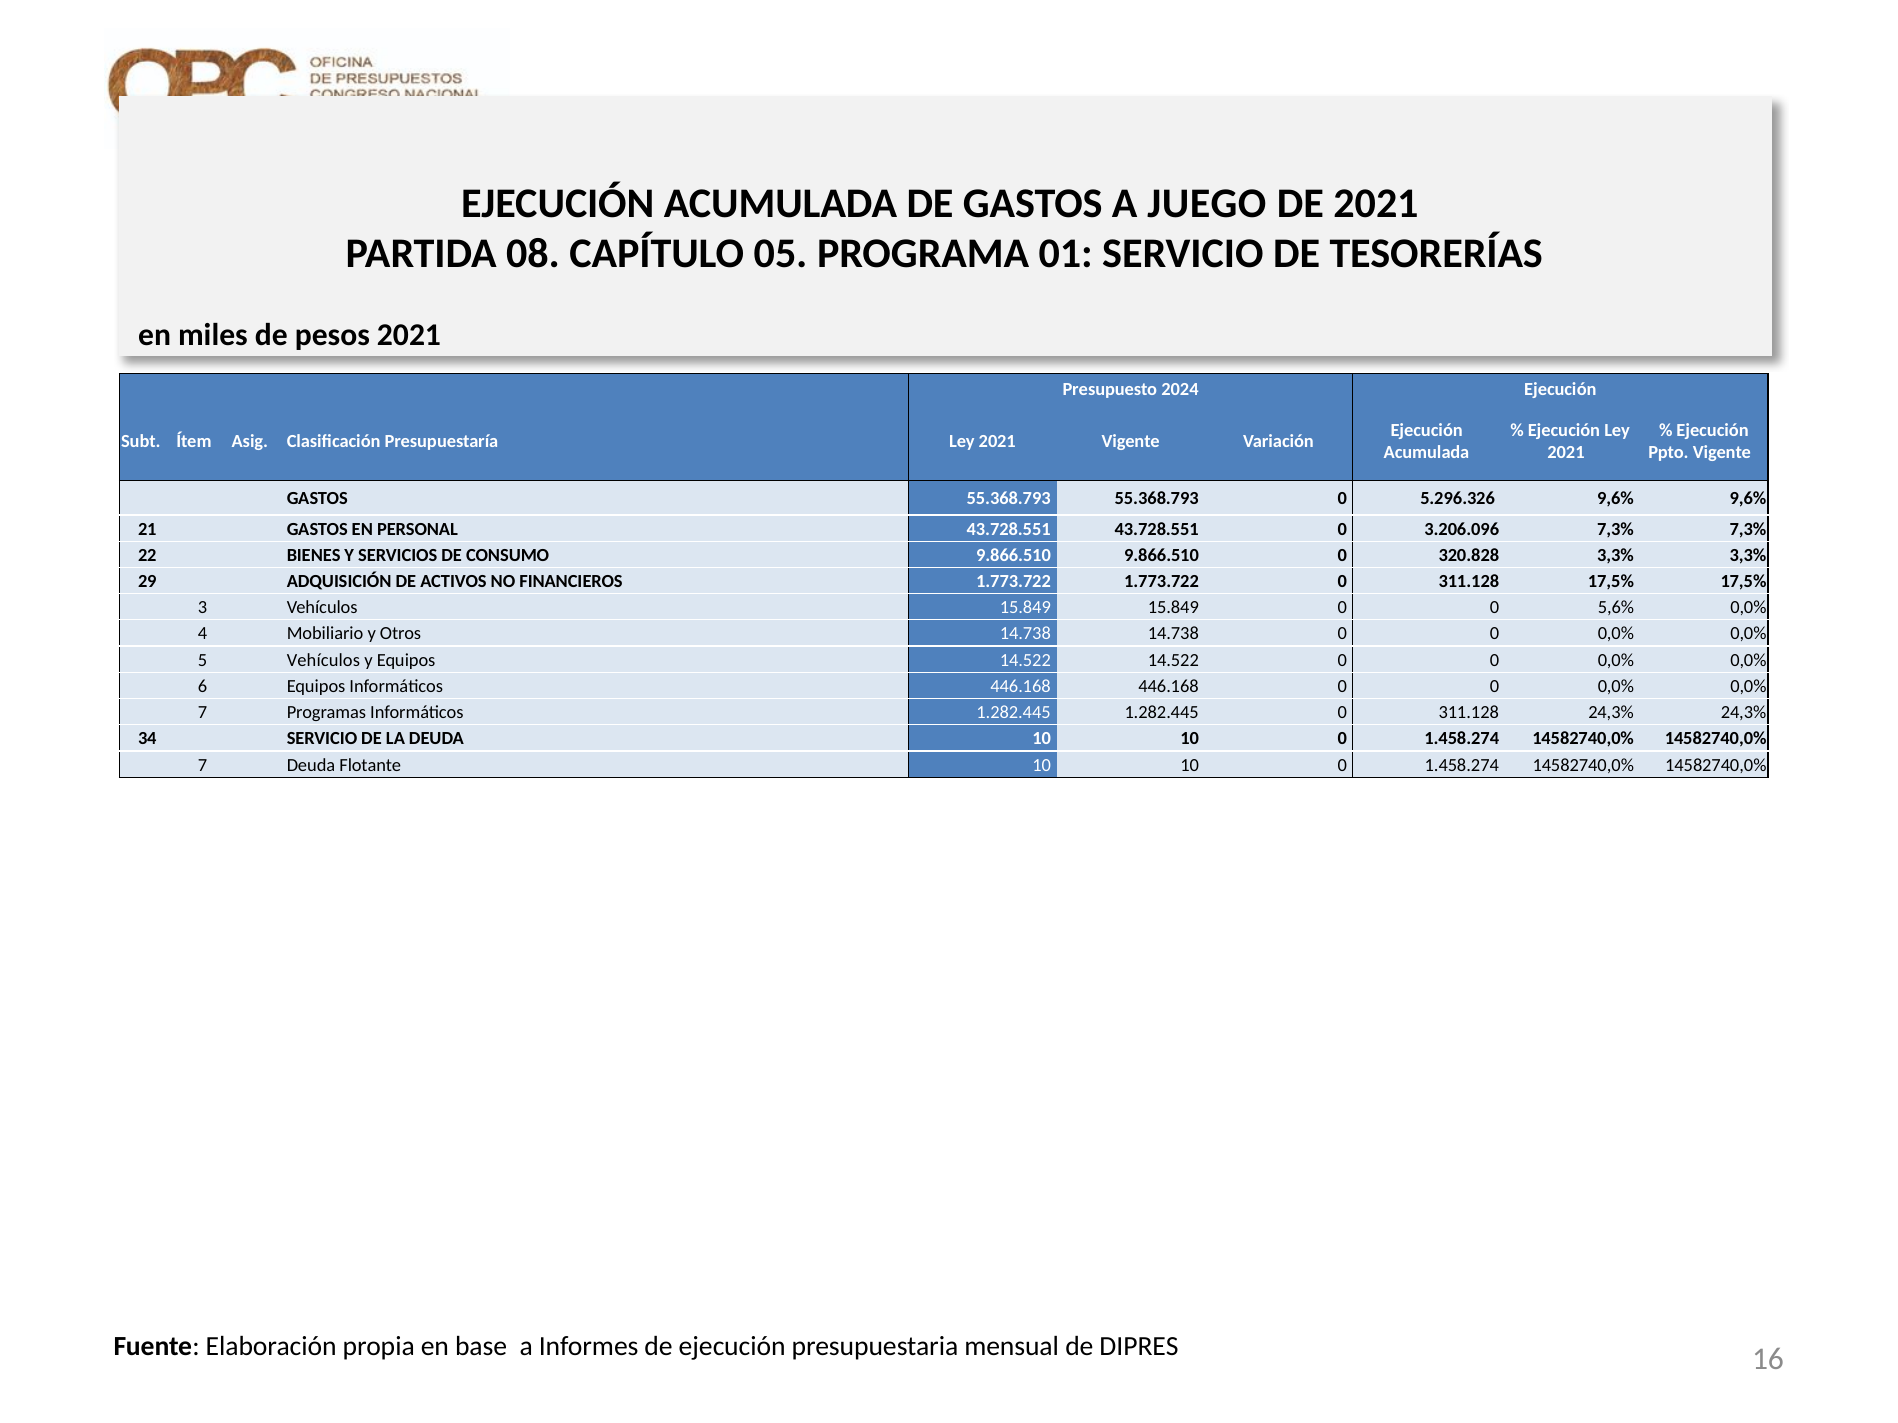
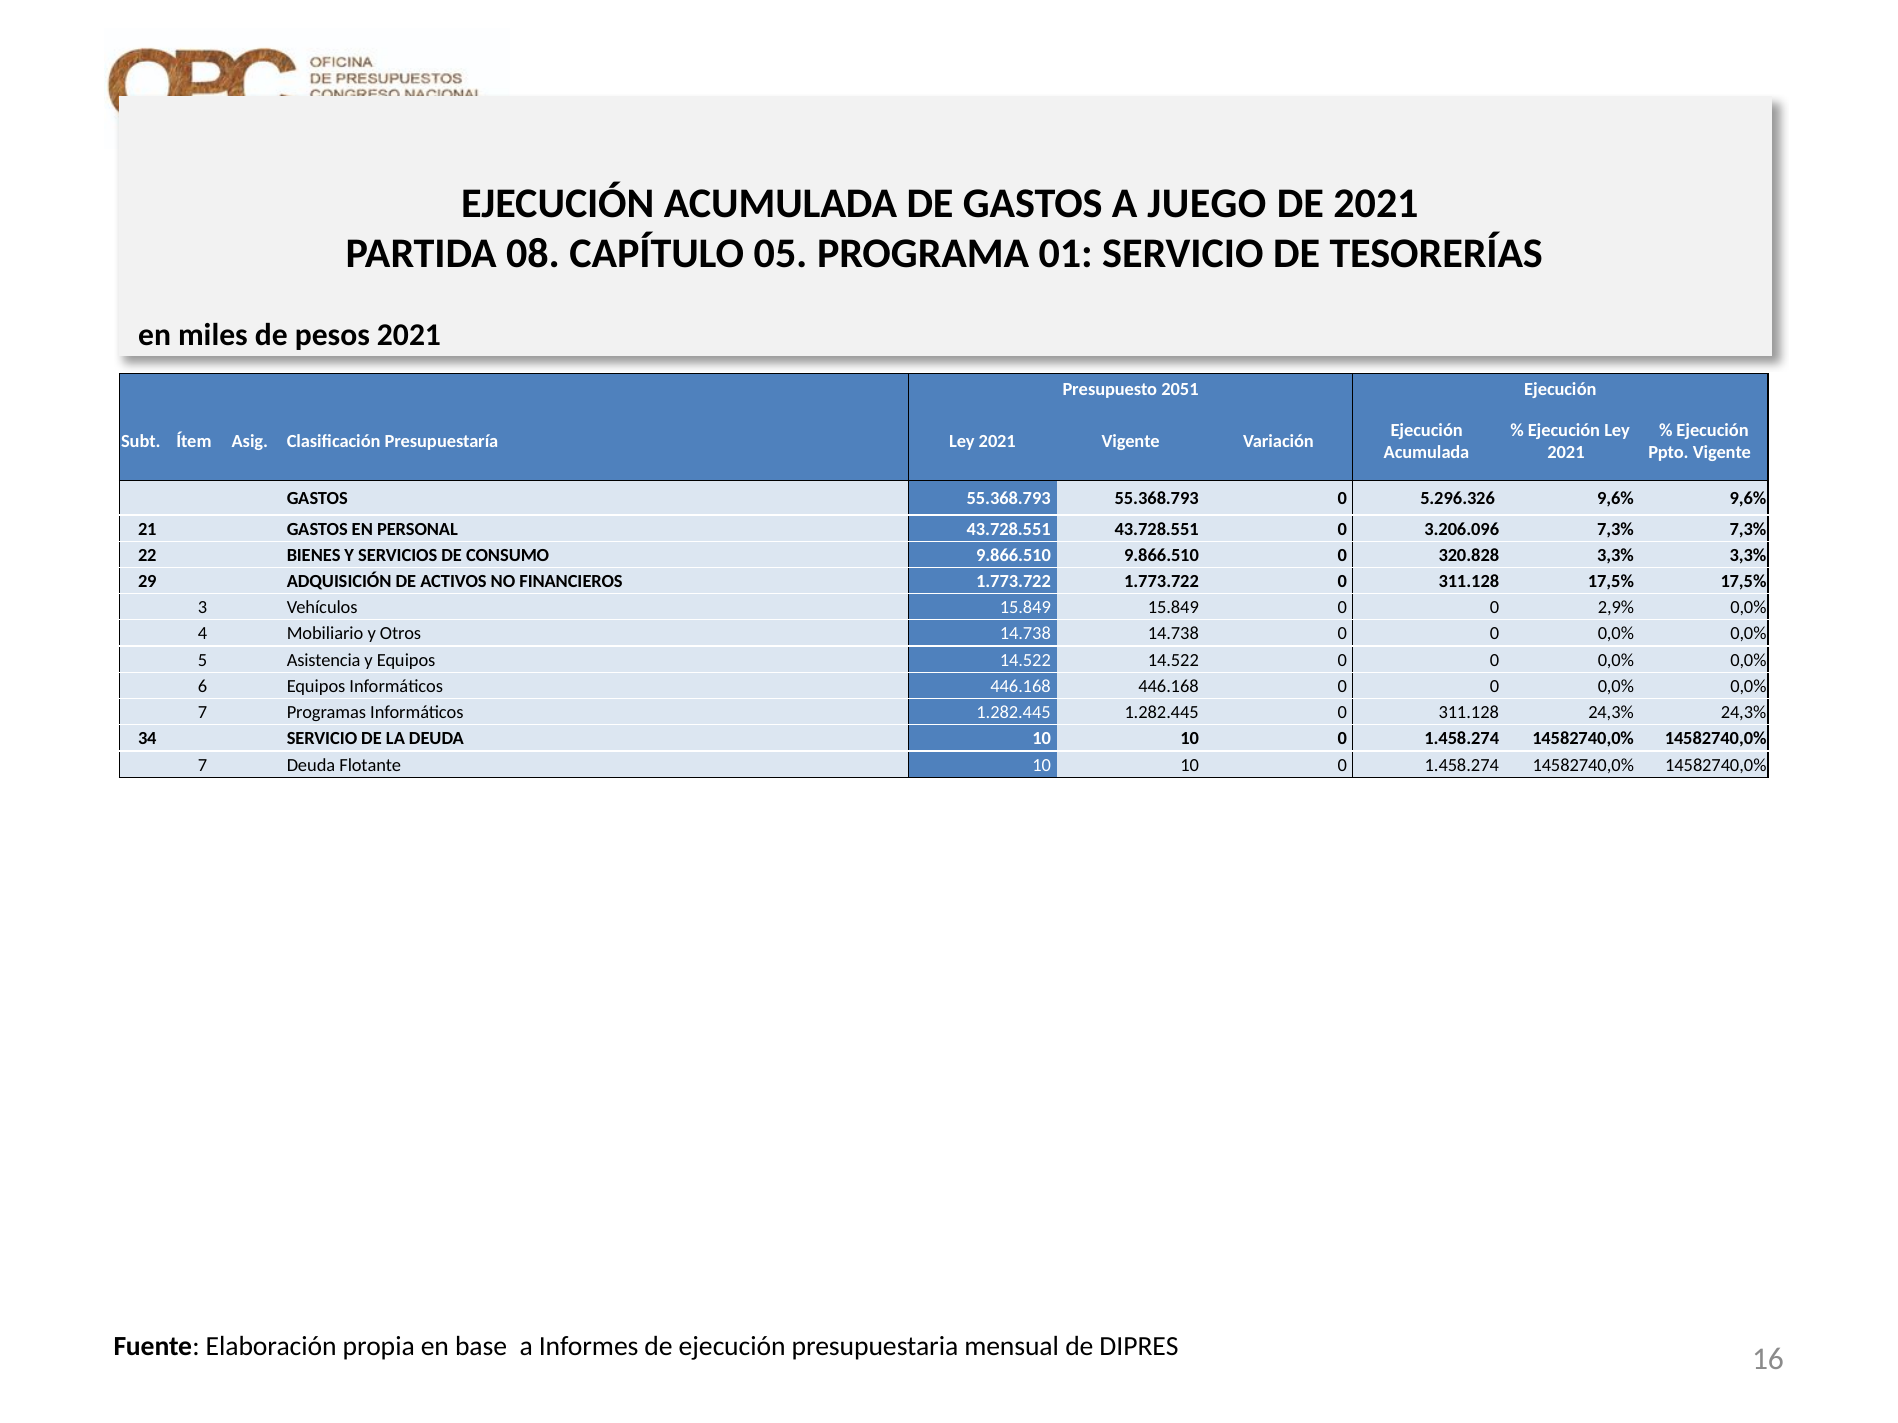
2024: 2024 -> 2051
5,6%: 5,6% -> 2,9%
5 Vehículos: Vehículos -> Asistencia
